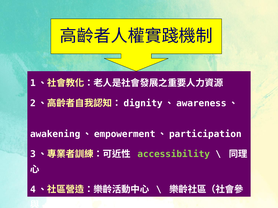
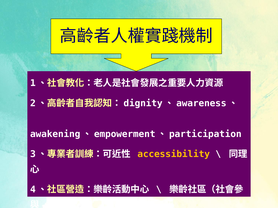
accessibility colour: light green -> yellow
